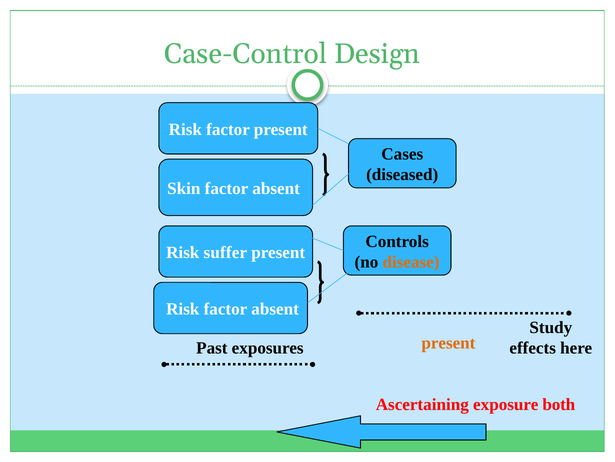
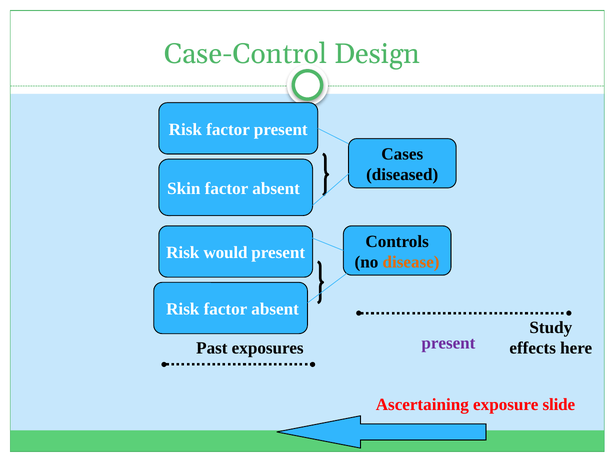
suffer: suffer -> would
present at (448, 342) colour: orange -> purple
both: both -> slide
